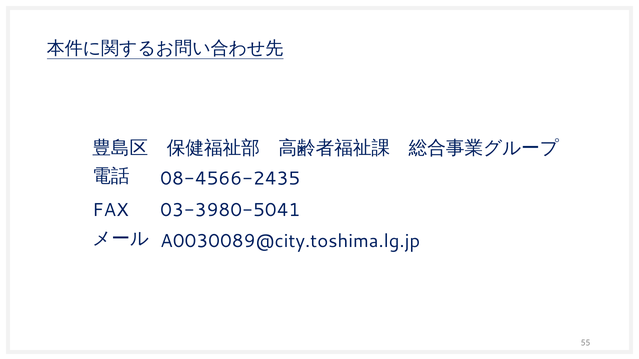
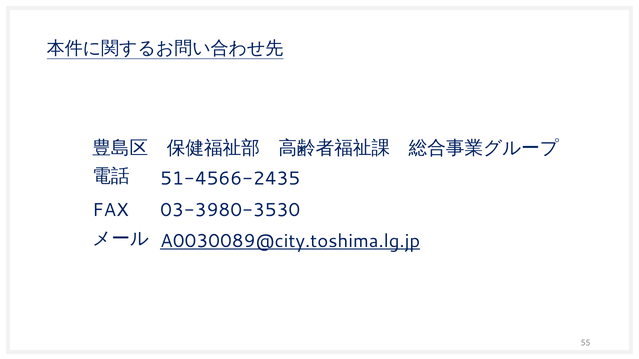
08-4566-2435: 08-4566-2435 -> 51-4566-2435
03-3980-5041: 03-3980-5041 -> 03-3980-3530
A0030089@city.toshima.lg.jp underline: none -> present
